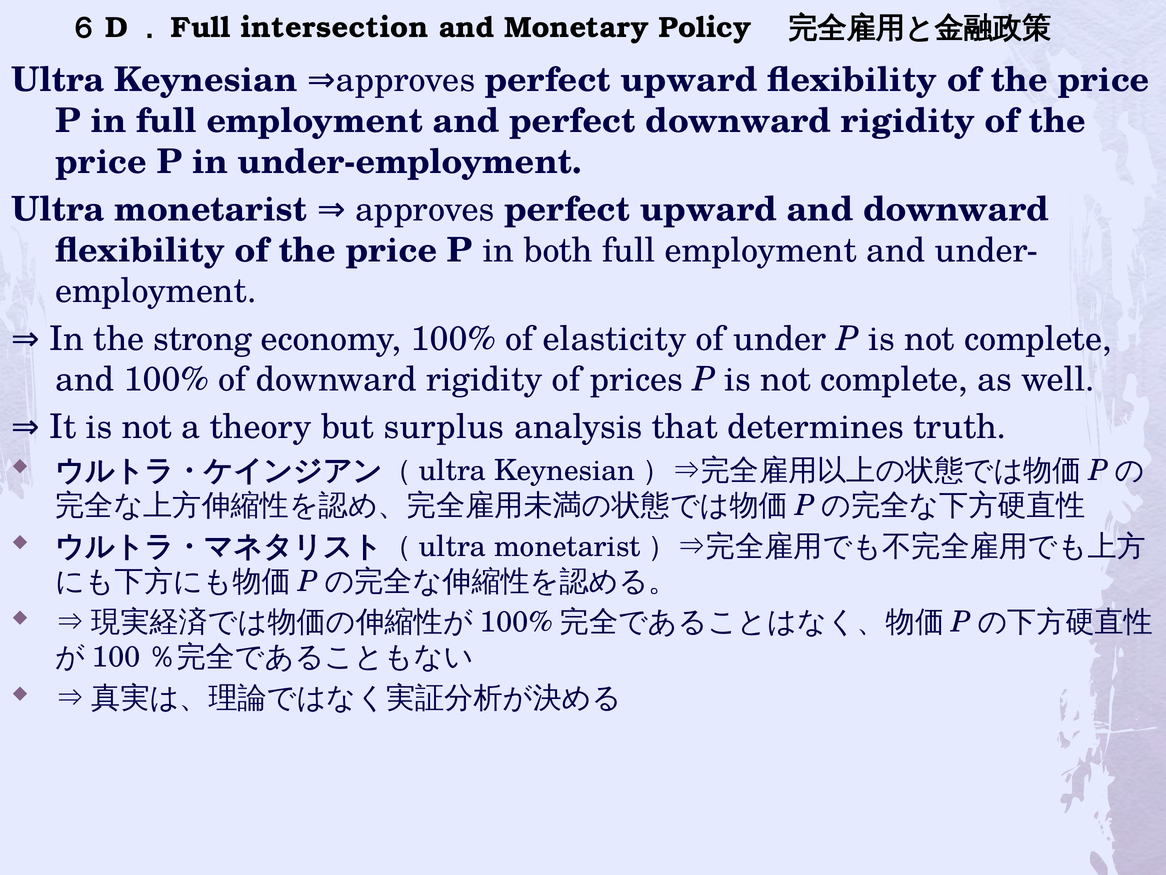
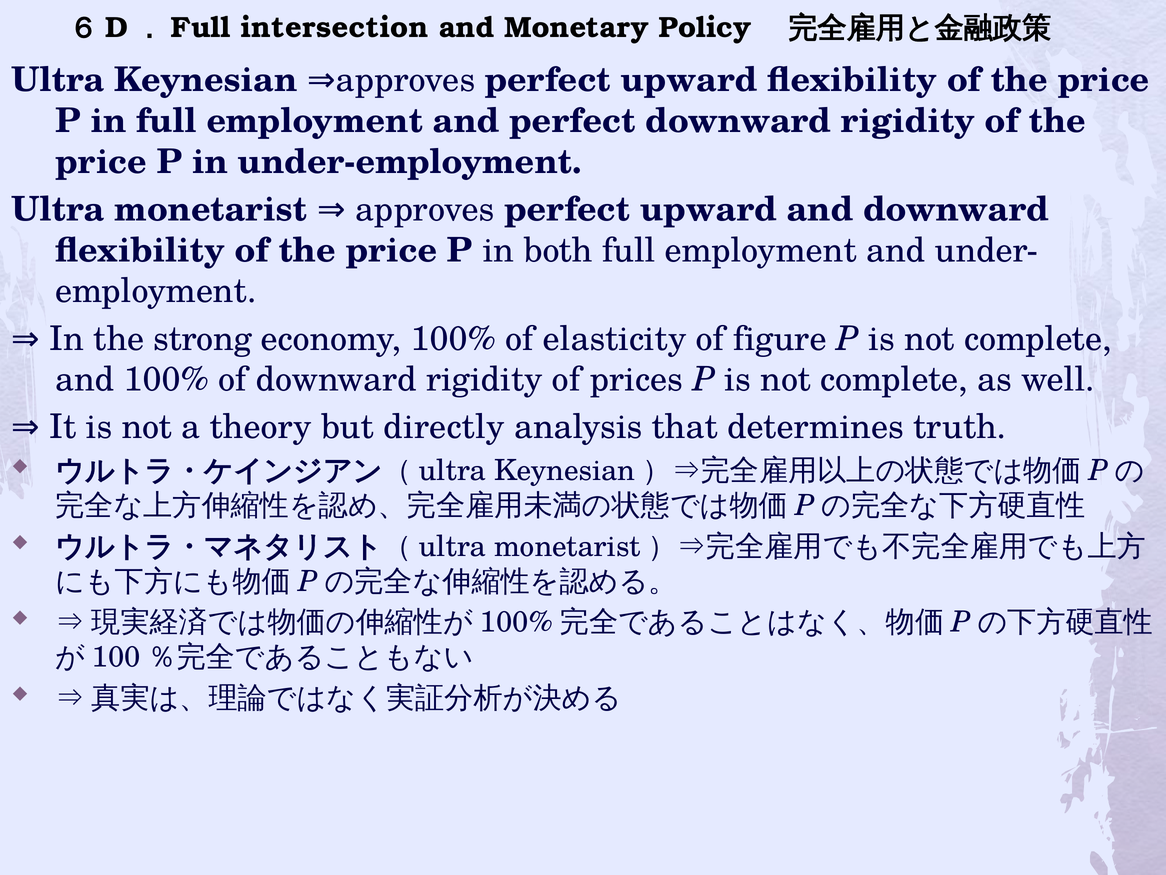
under: under -> figure
surplus: surplus -> directly
